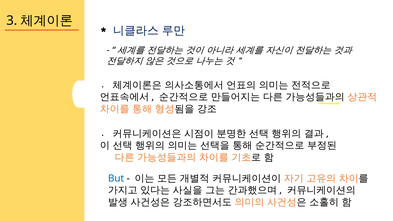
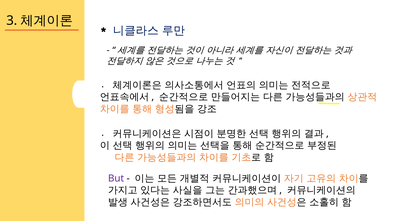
But colour: blue -> purple
